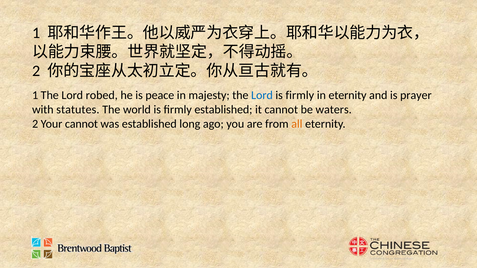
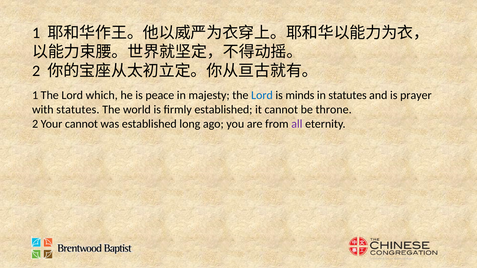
robed: robed -> which
firmly at (300, 95): firmly -> minds
in eternity: eternity -> statutes
waters: waters -> throne
all colour: orange -> purple
